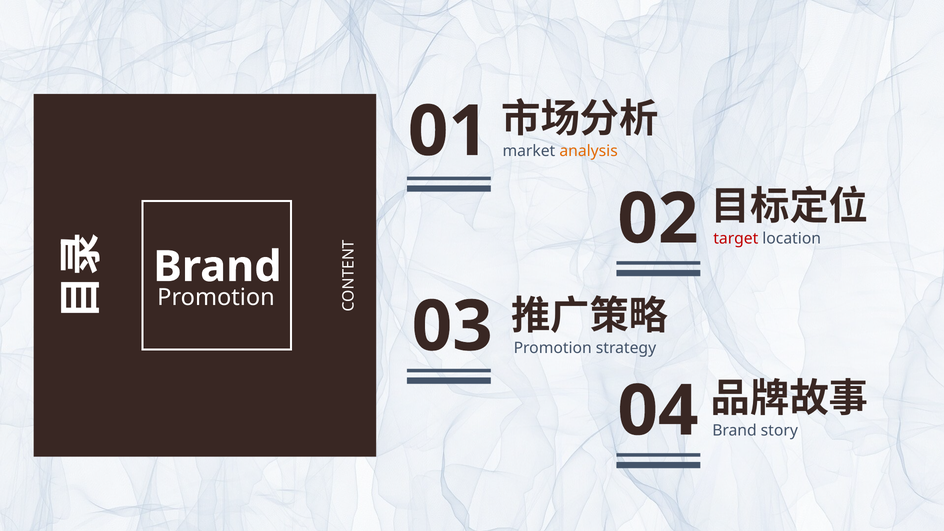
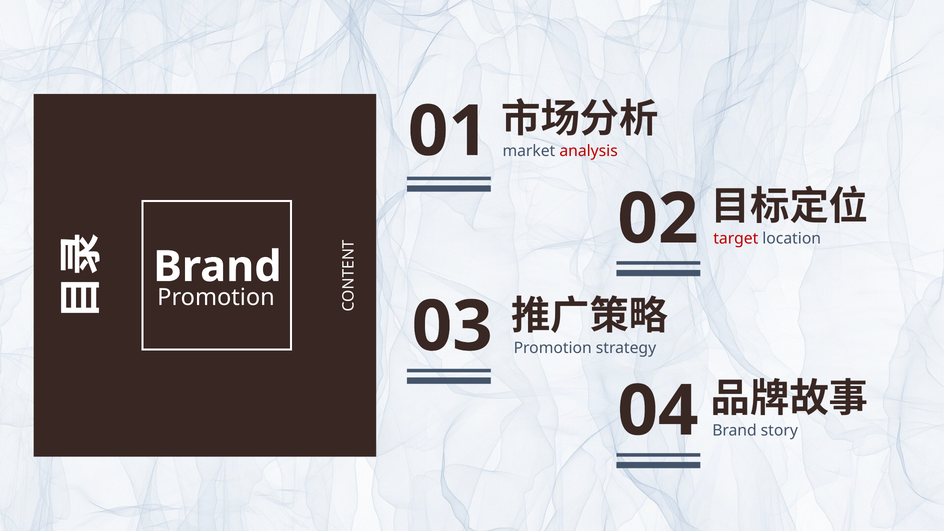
analysis colour: orange -> red
